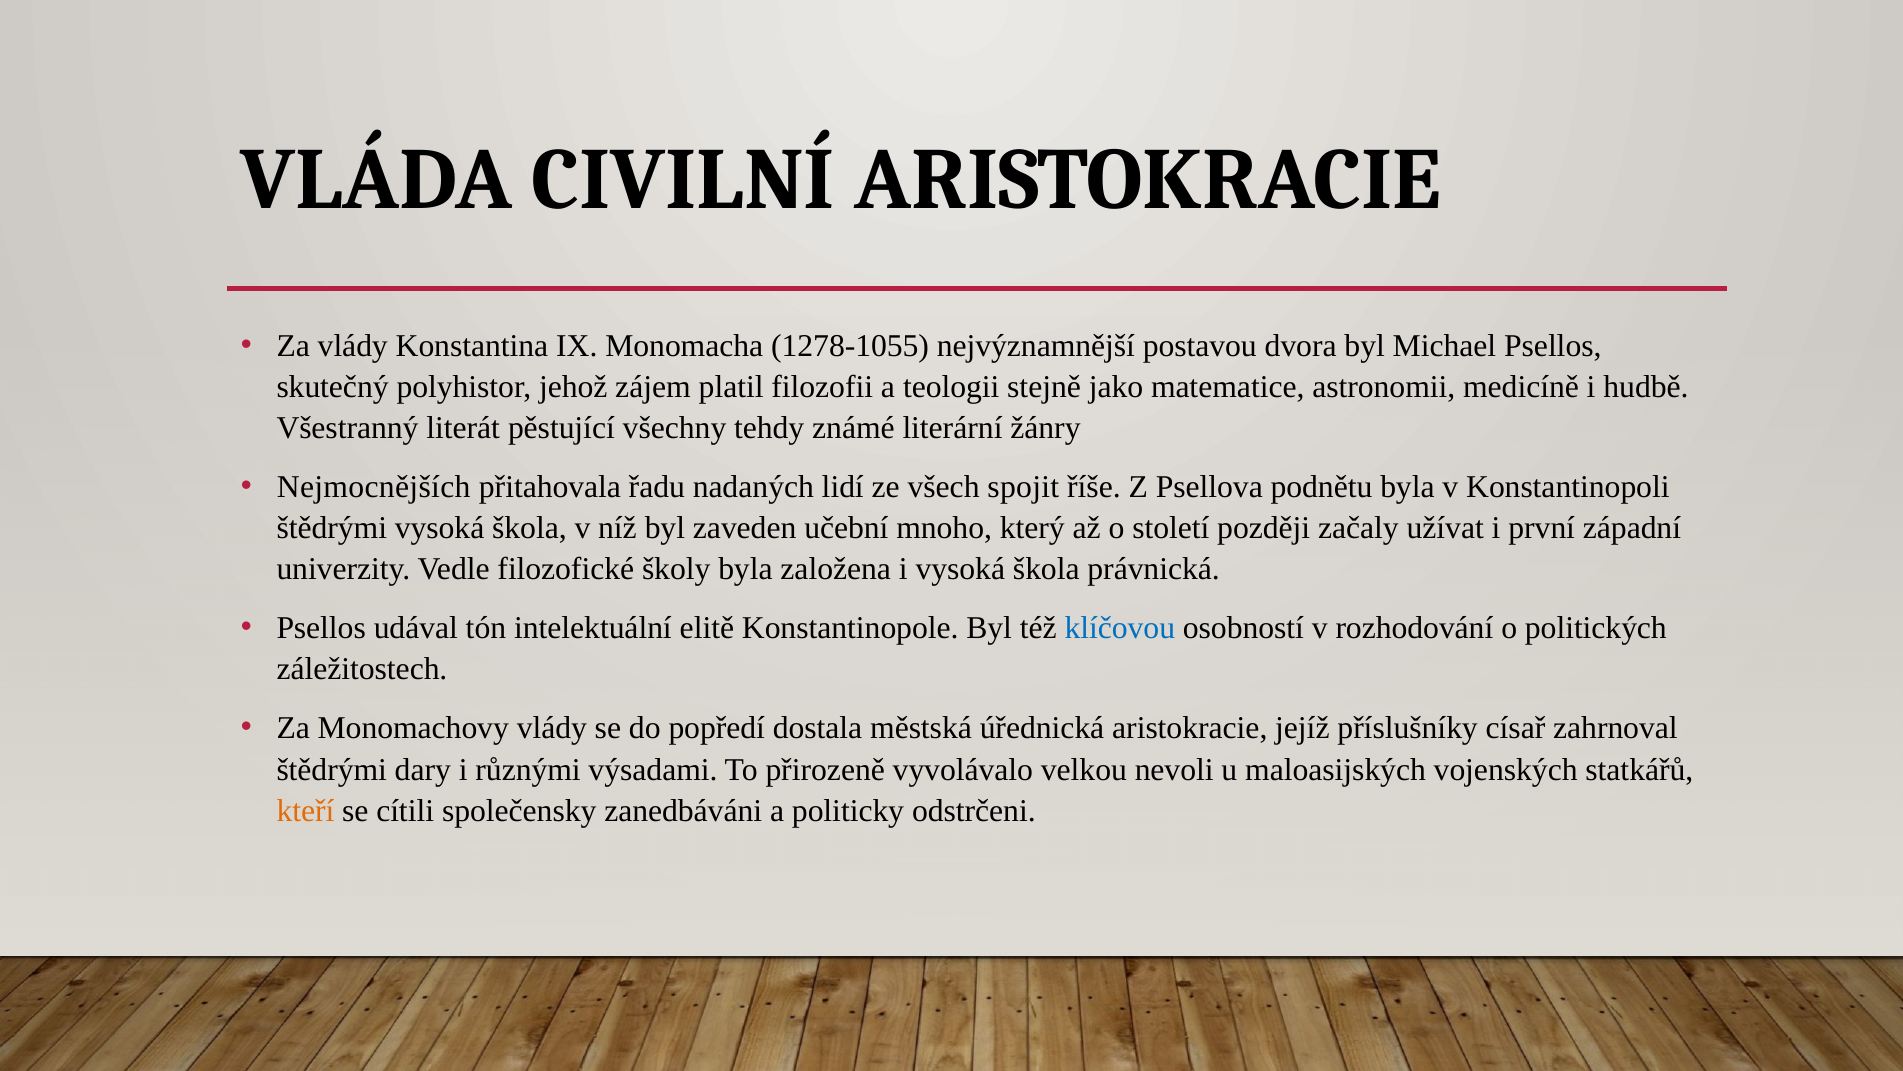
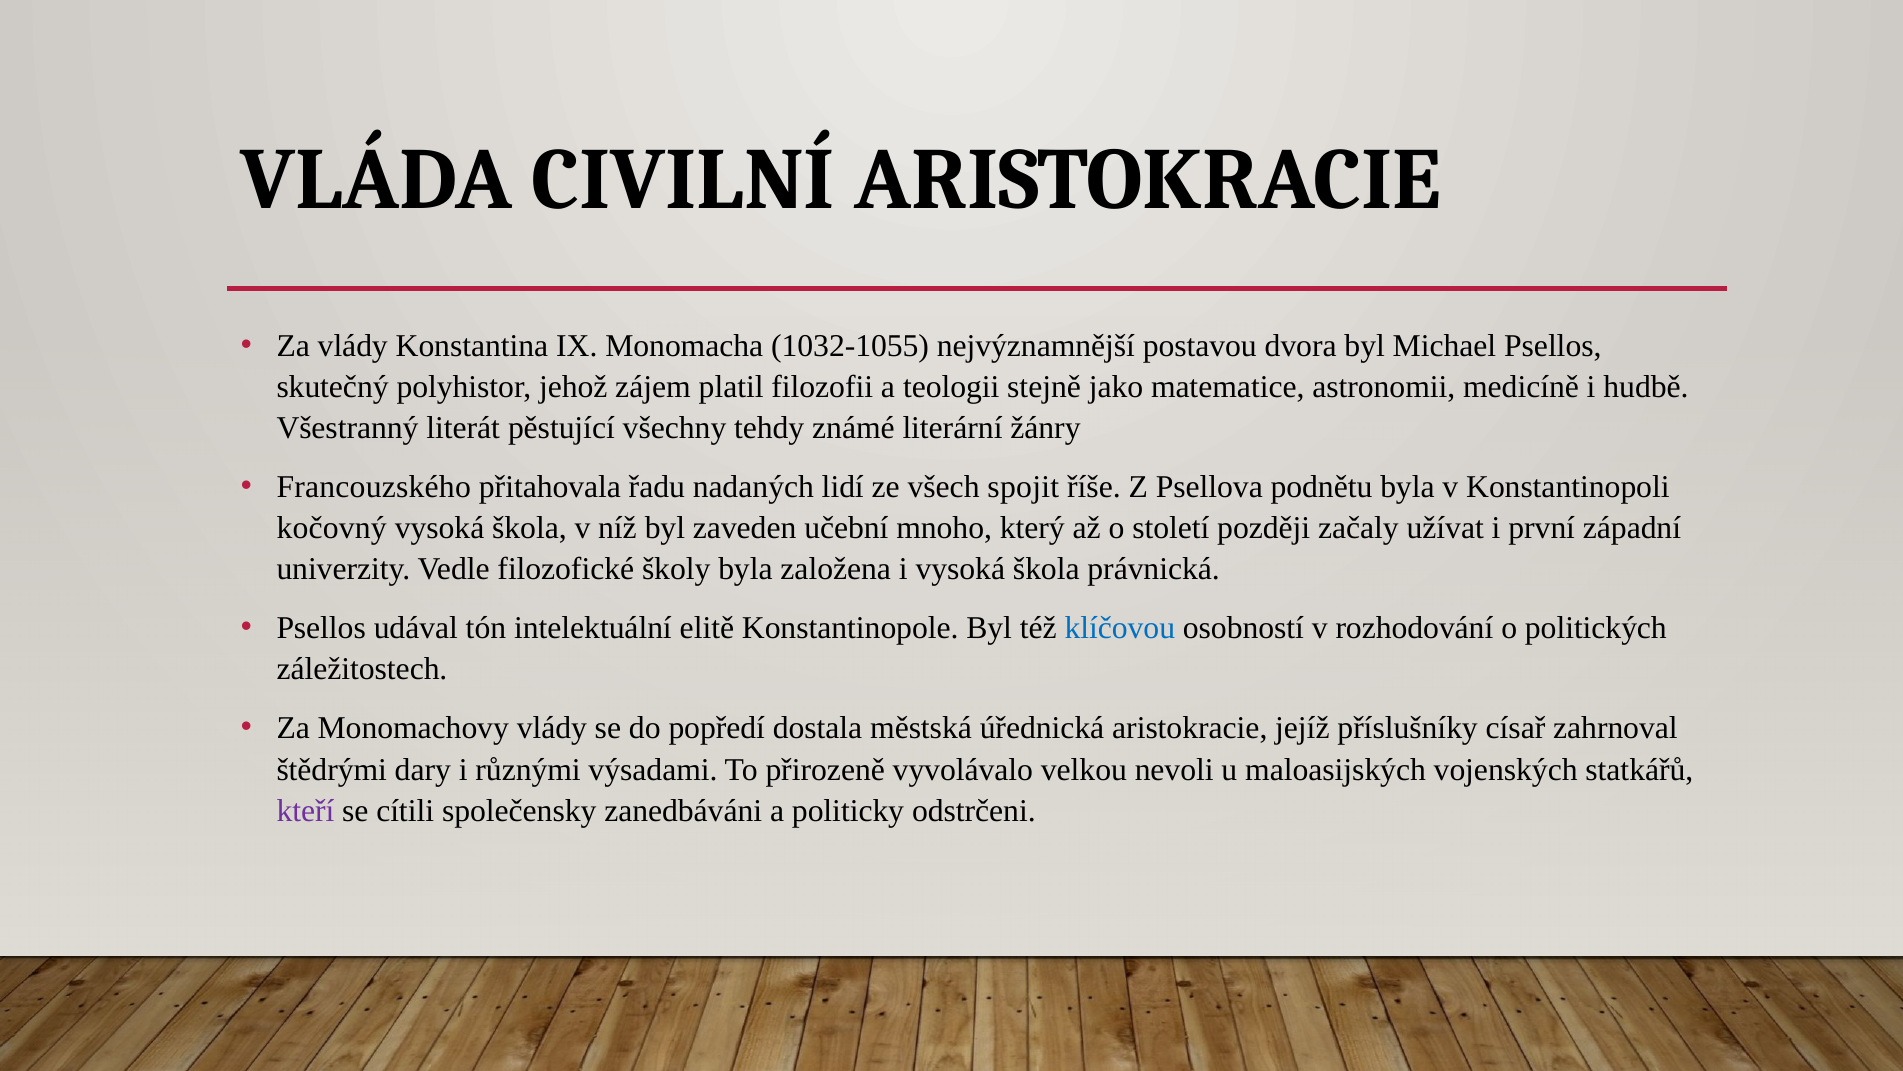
1278-1055: 1278-1055 -> 1032-1055
Nejmocnějších: Nejmocnějších -> Francouzského
štědrými at (332, 528): štědrými -> kočovný
kteří colour: orange -> purple
